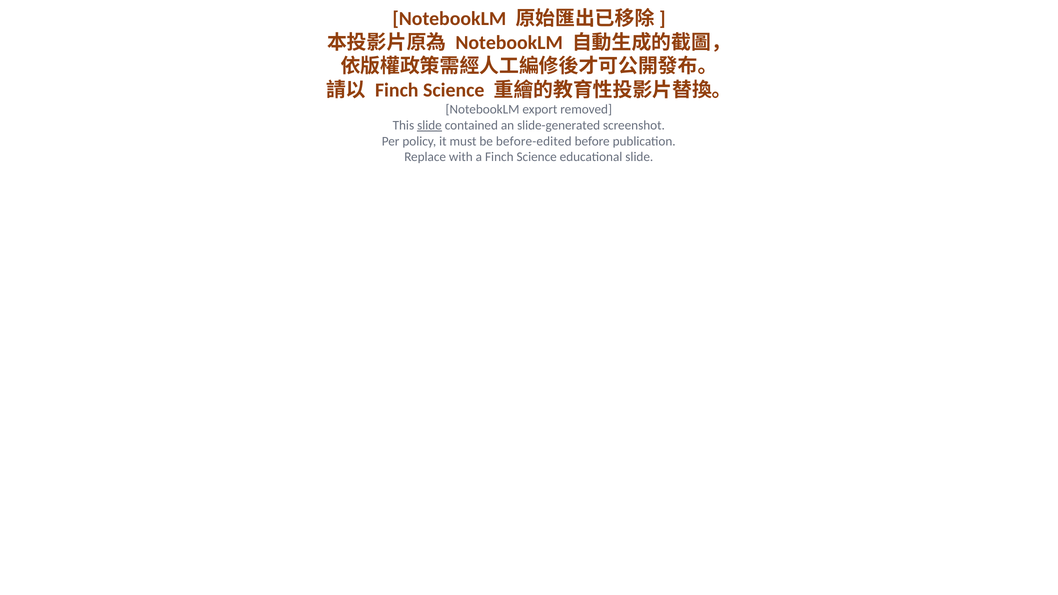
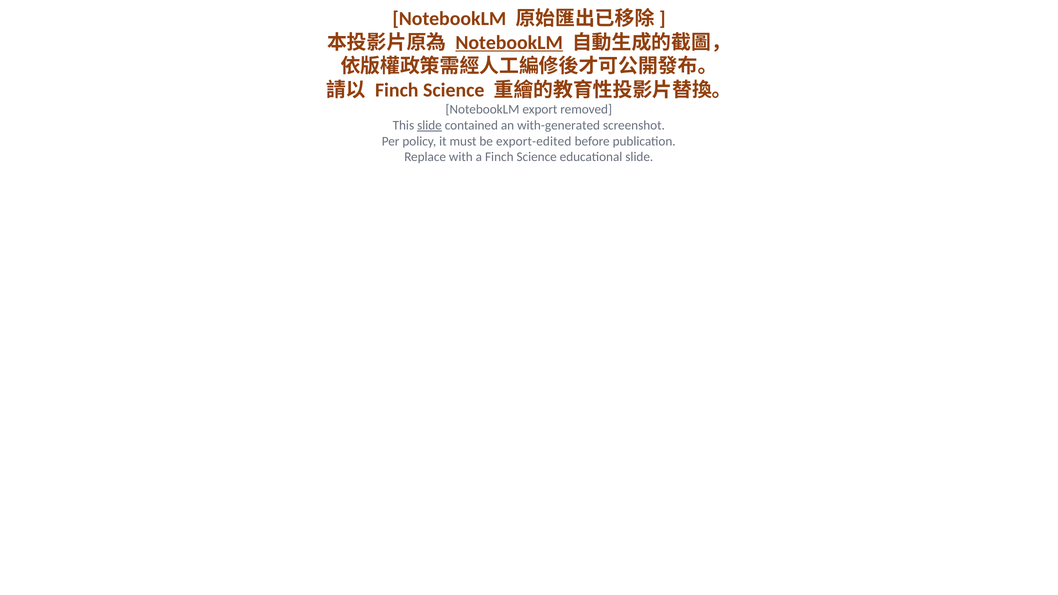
NotebookLM at (509, 42) underline: none -> present
slide-generated: slide-generated -> with-generated
before-edited: before-edited -> export-edited
